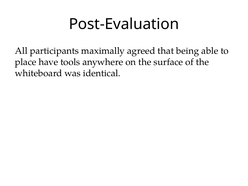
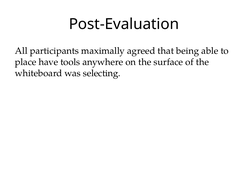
identical: identical -> selecting
